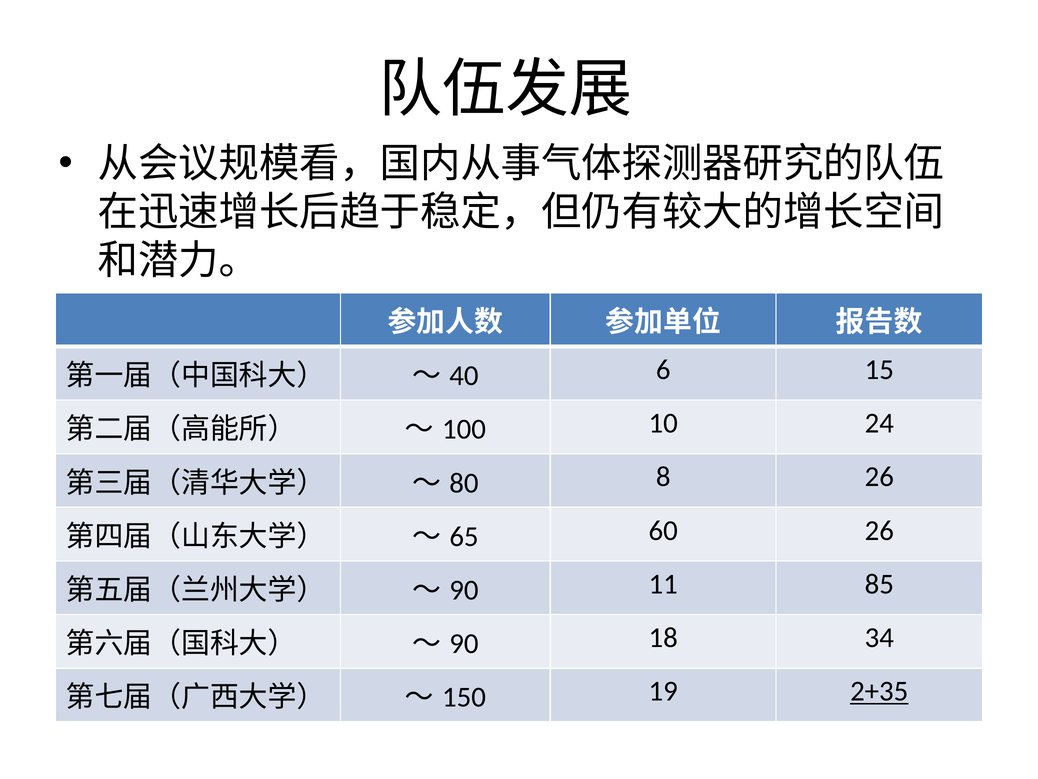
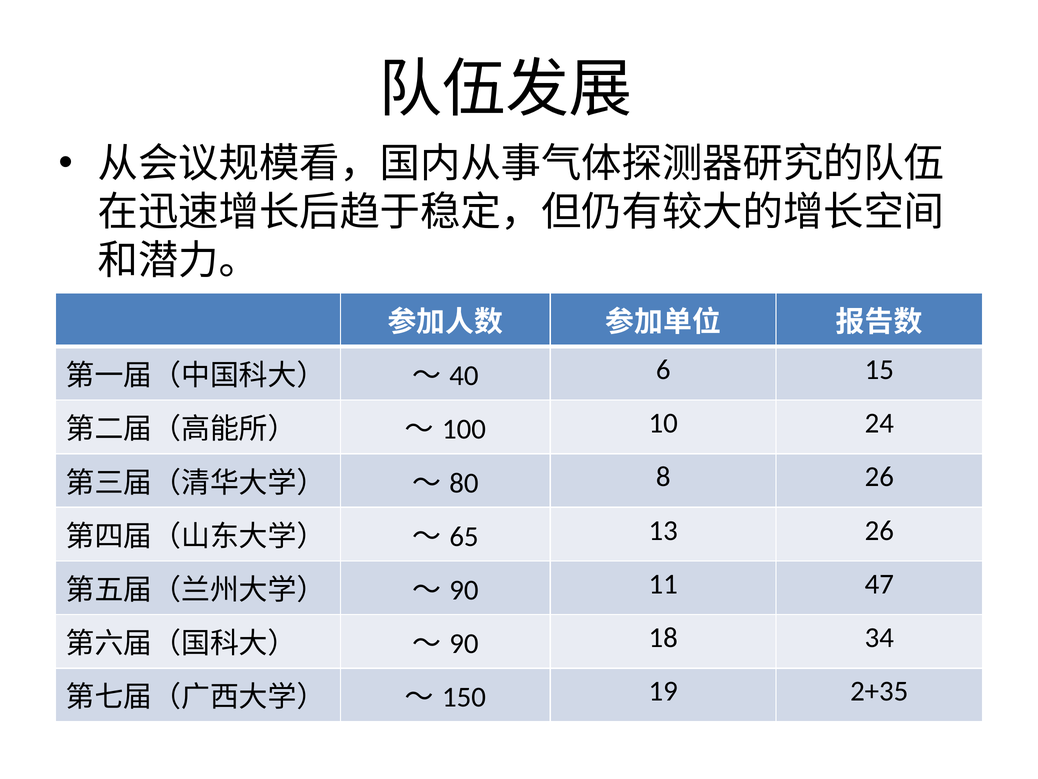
60: 60 -> 13
85: 85 -> 47
2+35 underline: present -> none
